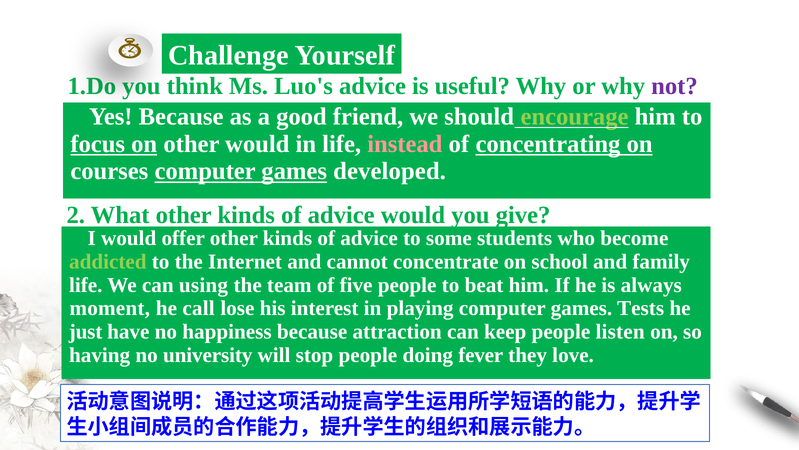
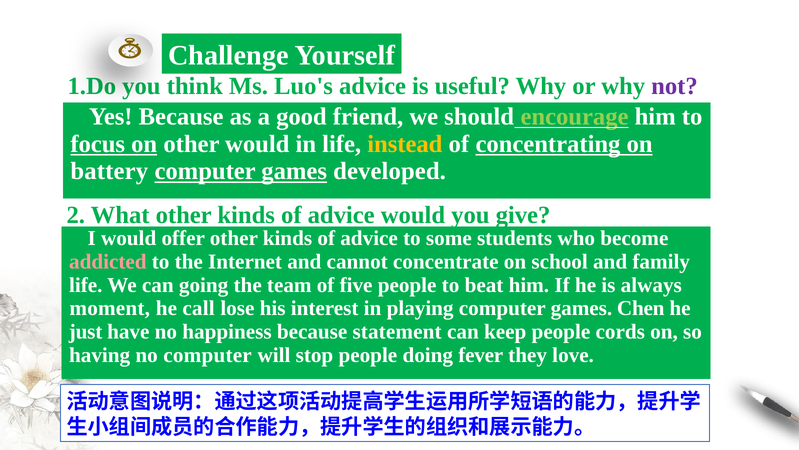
instead colour: pink -> yellow
courses: courses -> battery
addicted colour: light green -> pink
using: using -> going
Tests: Tests -> Chen
attraction: attraction -> statement
listen: listen -> cords
no university: university -> computer
